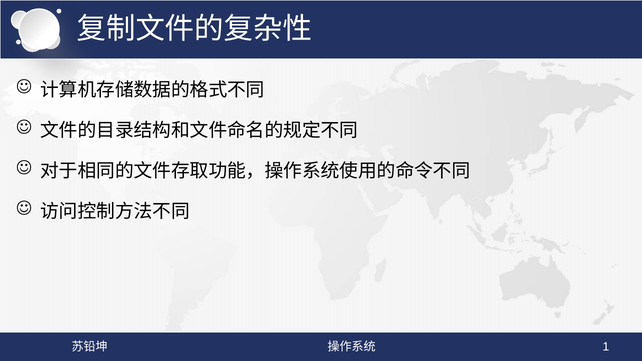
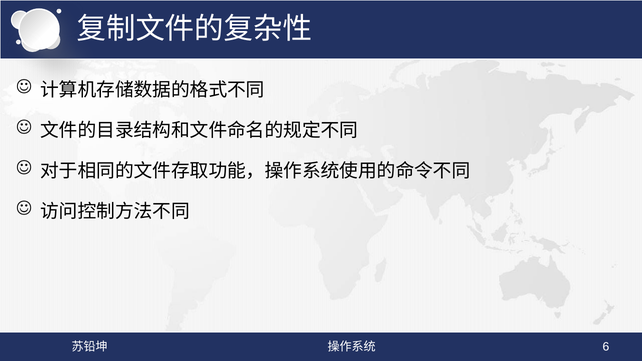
1: 1 -> 6
